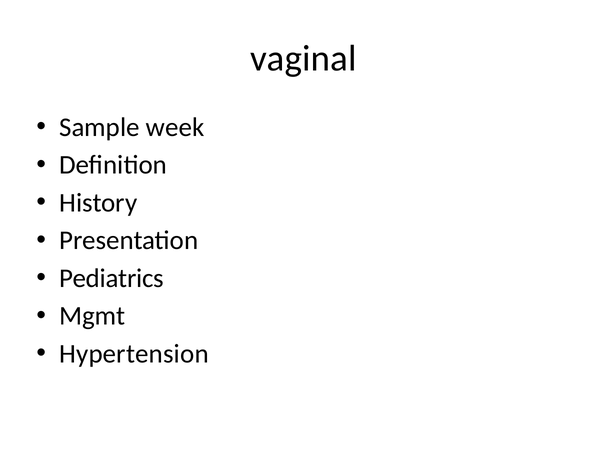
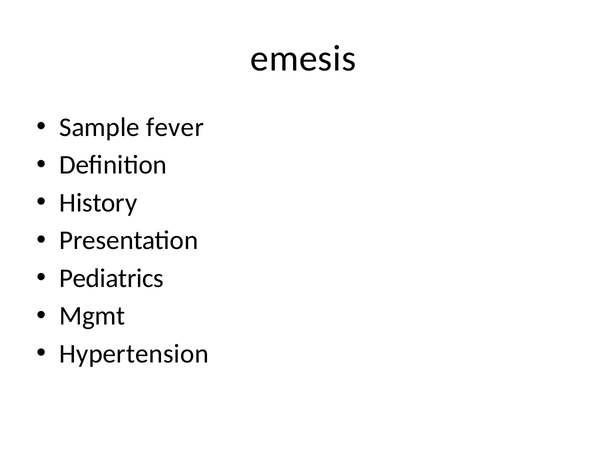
vaginal: vaginal -> emesis
week: week -> fever
